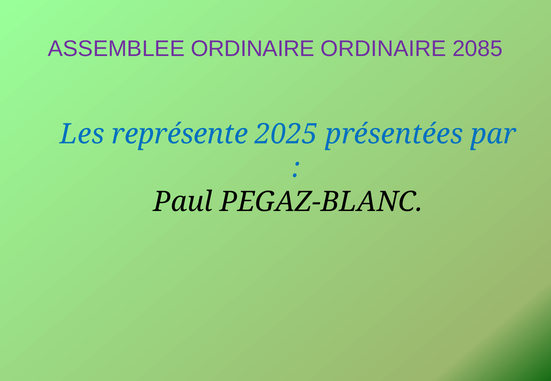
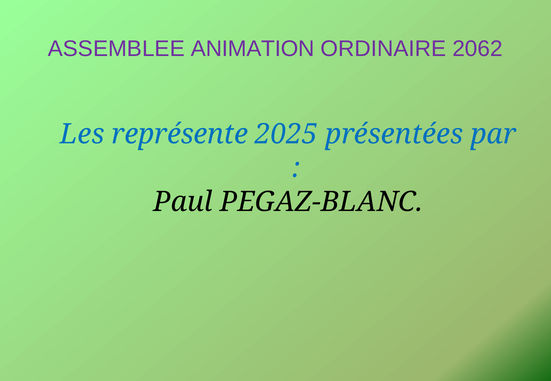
ASSEMBLEE ORDINAIRE: ORDINAIRE -> ANIMATION
2085: 2085 -> 2062
